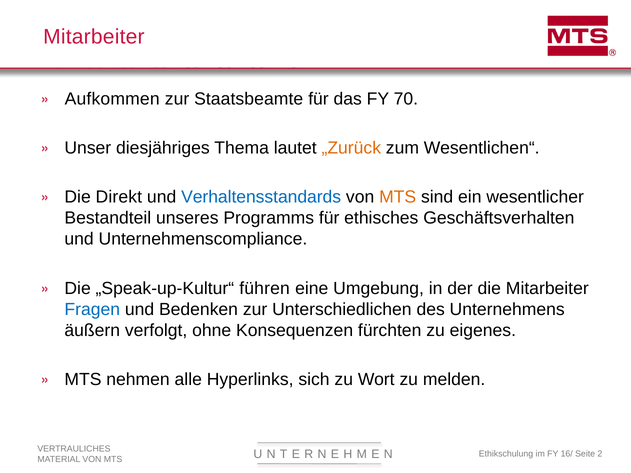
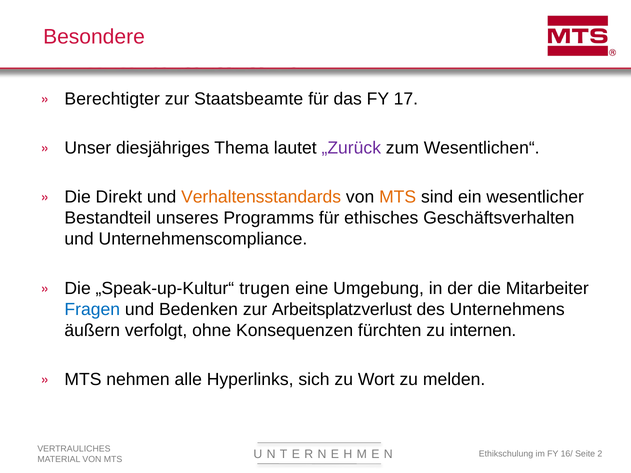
Mitarbeiter at (94, 37): Mitarbeiter -> Besondere
Aufkommen: Aufkommen -> Berechtigter
70: 70 -> 17
„Zurück colour: orange -> purple
Verhaltensstandards colour: blue -> orange
führen: führen -> trugen
Unterschiedlichen: Unterschiedlichen -> Arbeitsplatzverlust
eigenes: eigenes -> internen
